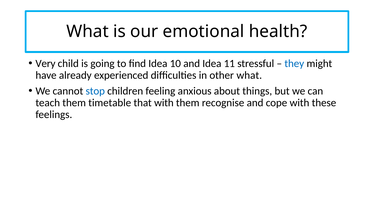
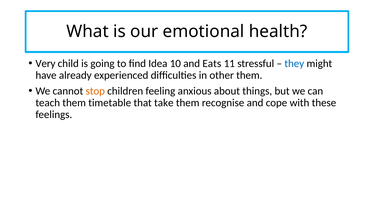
and Idea: Idea -> Eats
other what: what -> them
stop colour: blue -> orange
that with: with -> take
